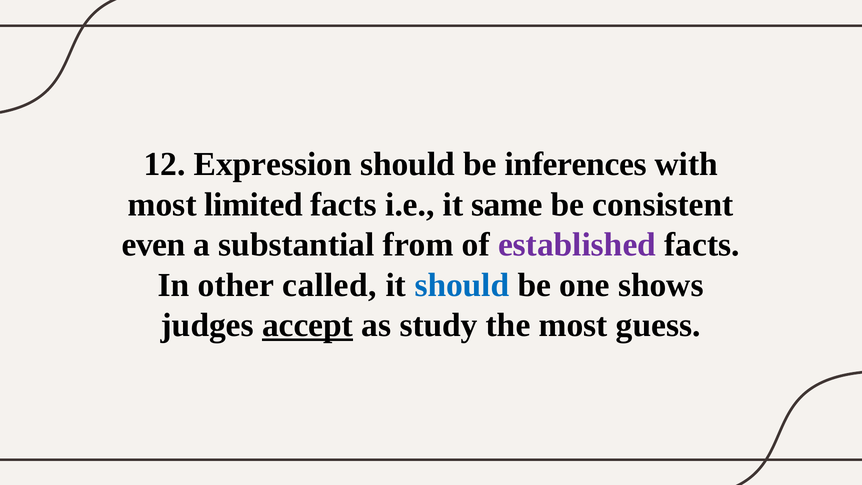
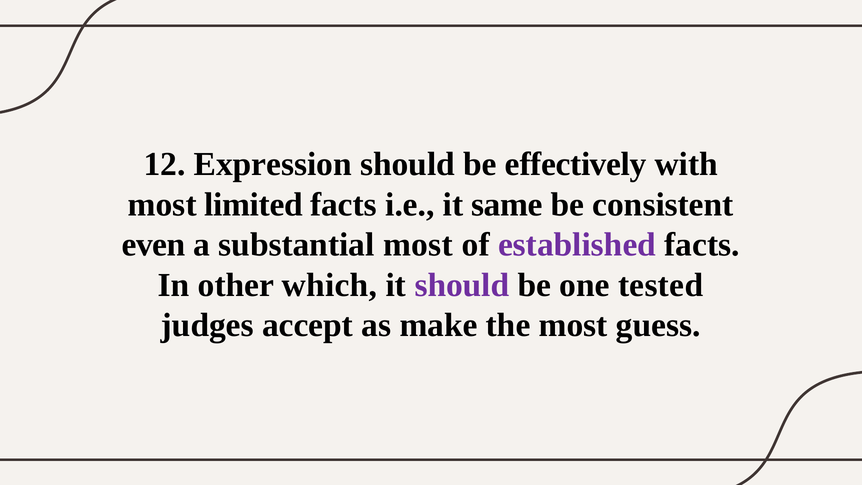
inferences: inferences -> effectively
substantial from: from -> most
called: called -> which
should at (462, 285) colour: blue -> purple
shows: shows -> tested
accept underline: present -> none
study: study -> make
